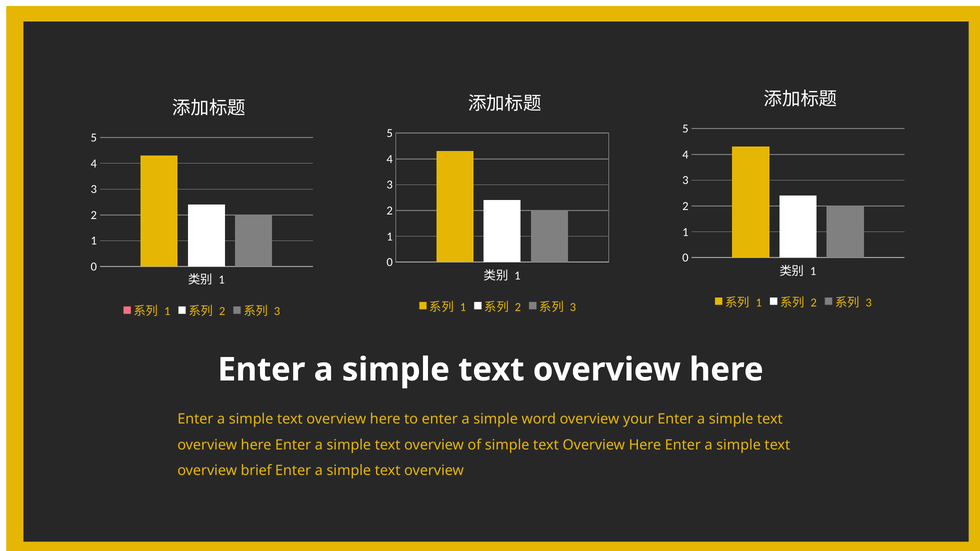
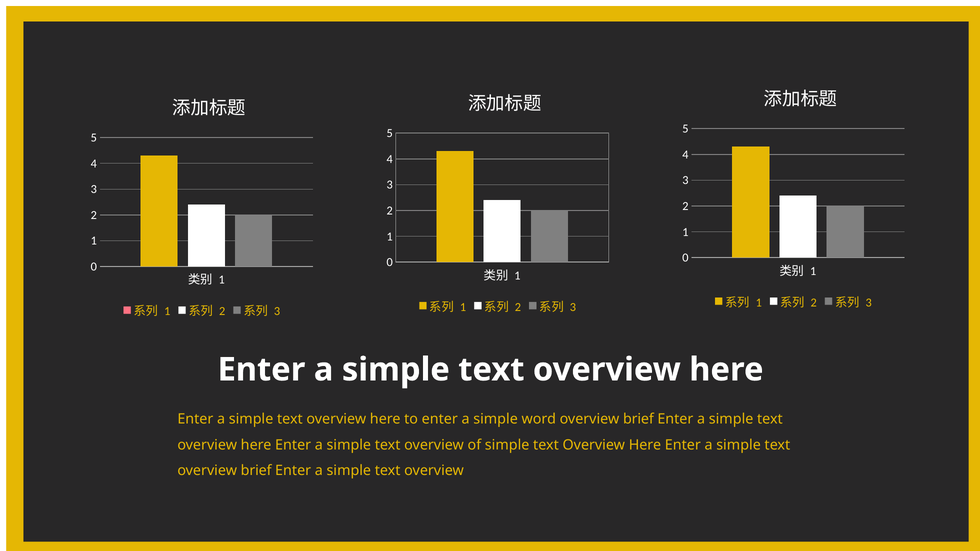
word overview your: your -> brief
